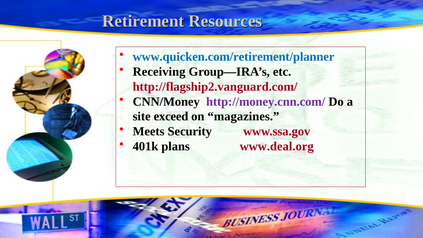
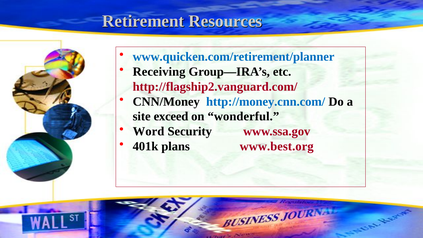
http://money.cnn.com/ colour: purple -> blue
magazines: magazines -> wonderful
Meets: Meets -> Word
www.deal.org: www.deal.org -> www.best.org
